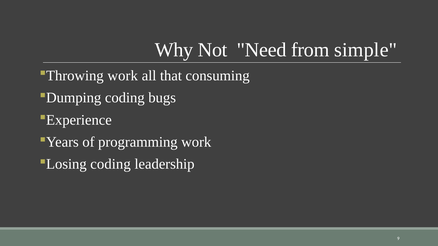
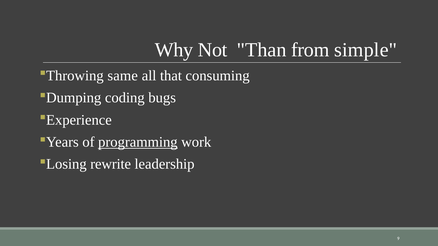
Need: Need -> Than
work at (123, 76): work -> same
programming underline: none -> present
coding at (111, 164): coding -> rewrite
